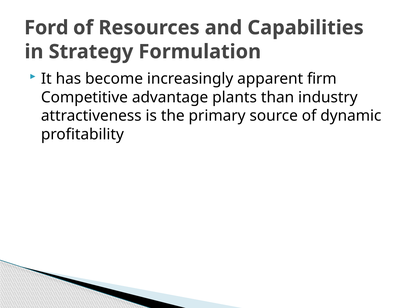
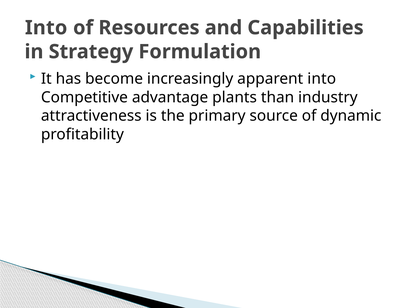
Ford at (46, 28): Ford -> Into
apparent firm: firm -> into
